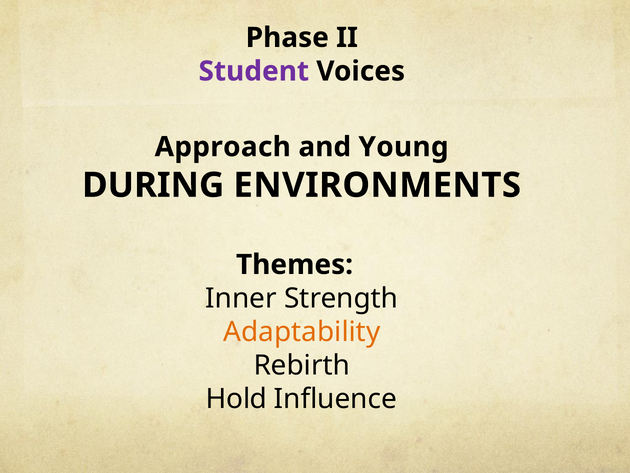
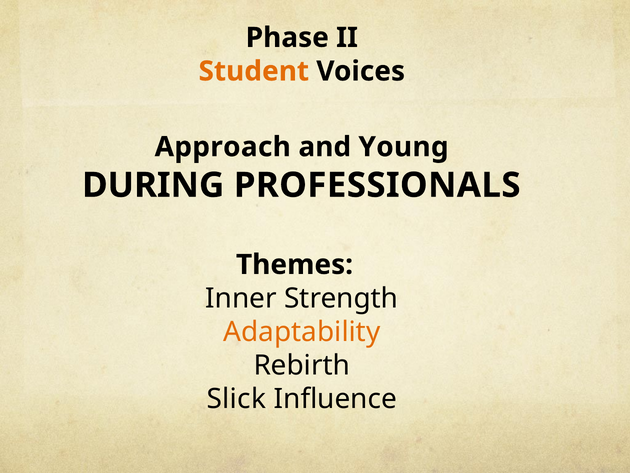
Student colour: purple -> orange
ENVIRONMENTS: ENVIRONMENTS -> PROFESSIONALS
Hold: Hold -> Slick
